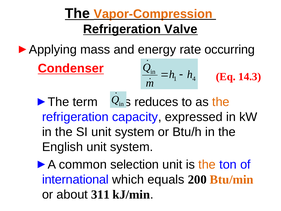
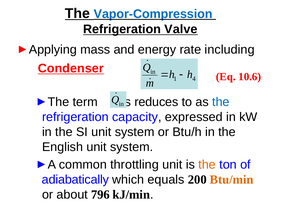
Vapor-Compression colour: orange -> blue
occurring: occurring -> including
14.3: 14.3 -> 10.6
the at (221, 102) colour: orange -> blue
selection: selection -> throttling
international: international -> adiabatically
311: 311 -> 796
